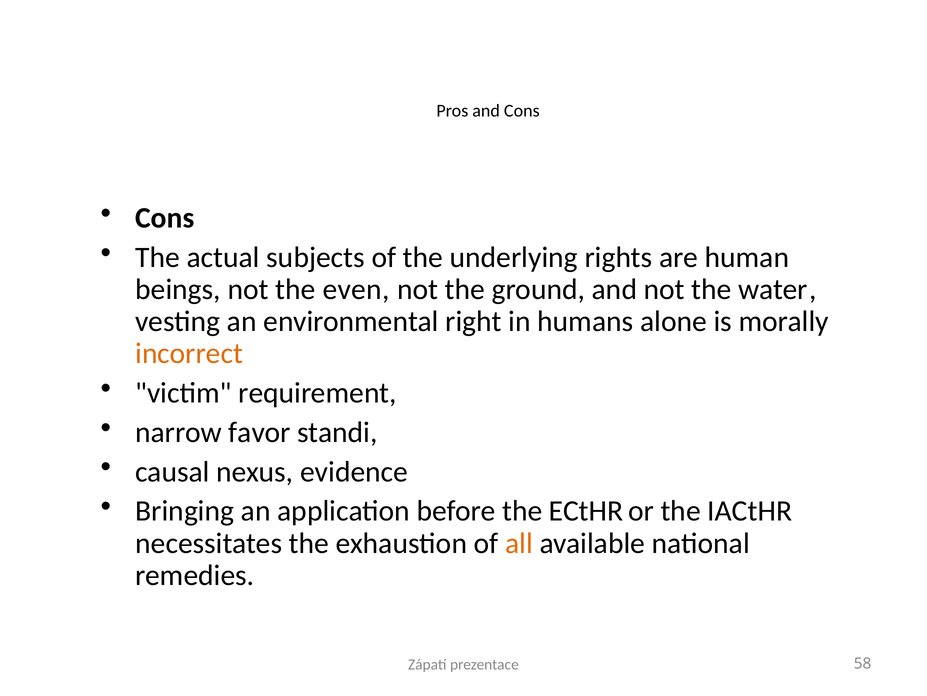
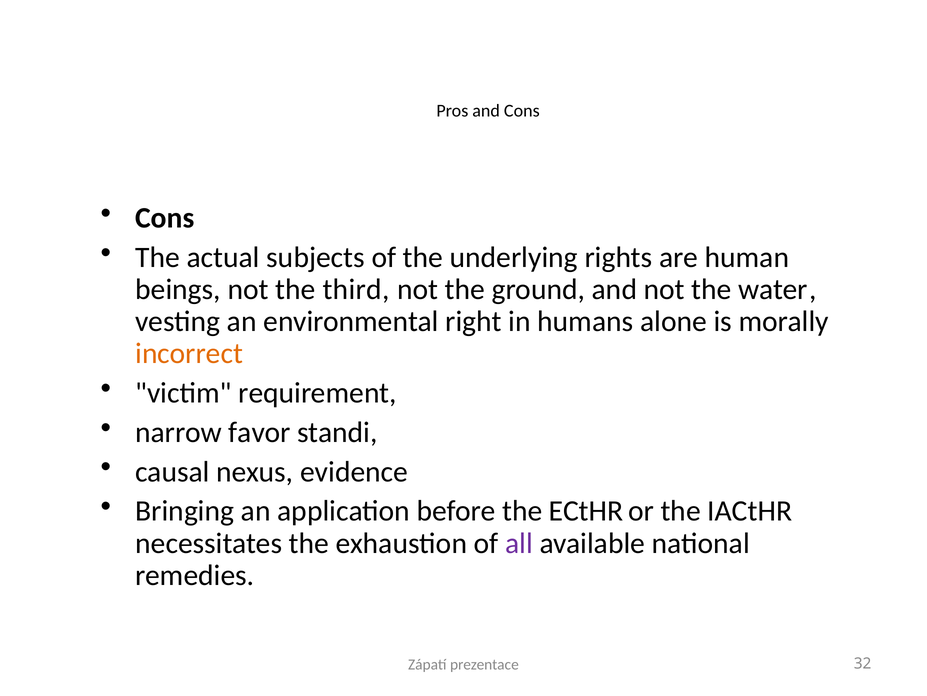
even: even -> third
all colour: orange -> purple
58: 58 -> 32
